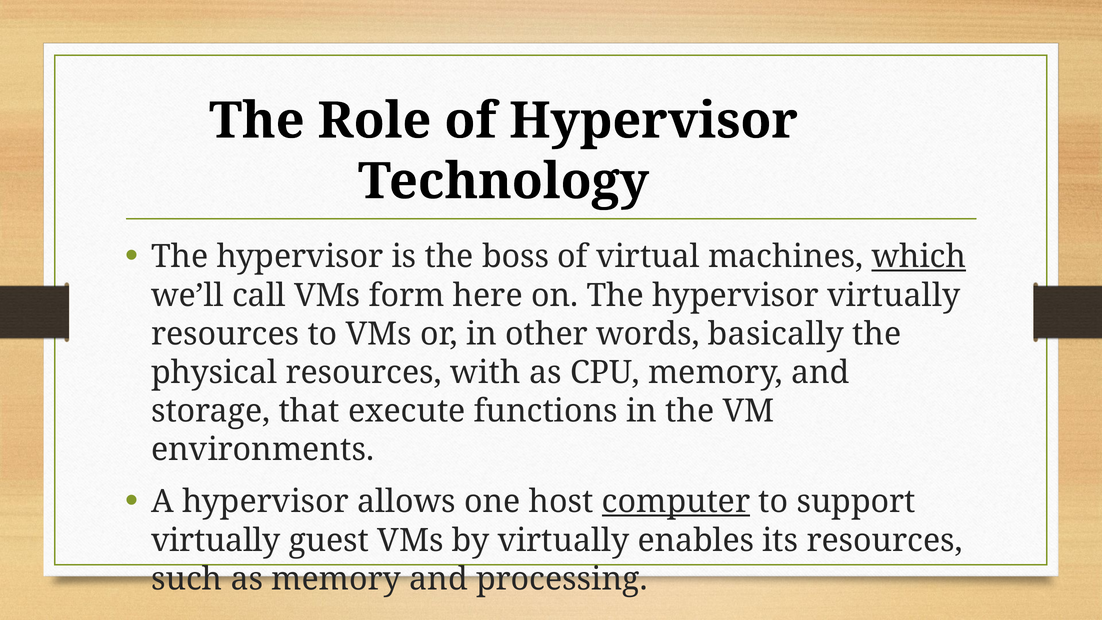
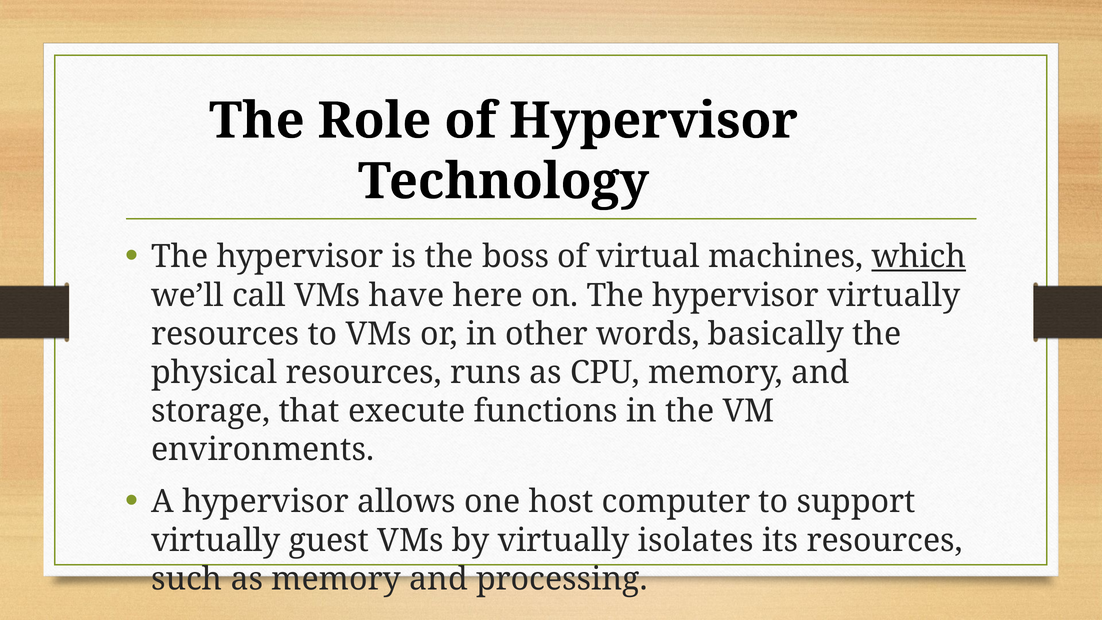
form: form -> have
with: with -> runs
computer underline: present -> none
enables: enables -> isolates
